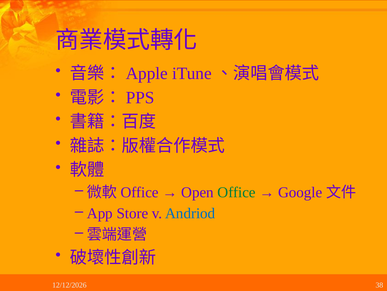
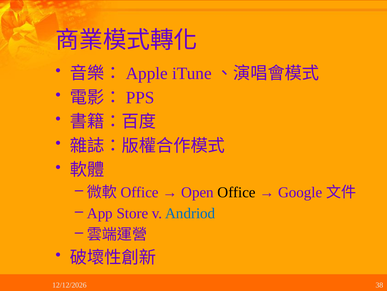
Office at (237, 192) colour: green -> black
